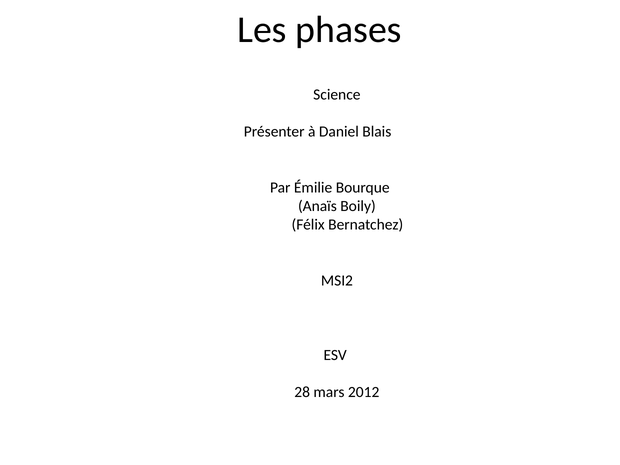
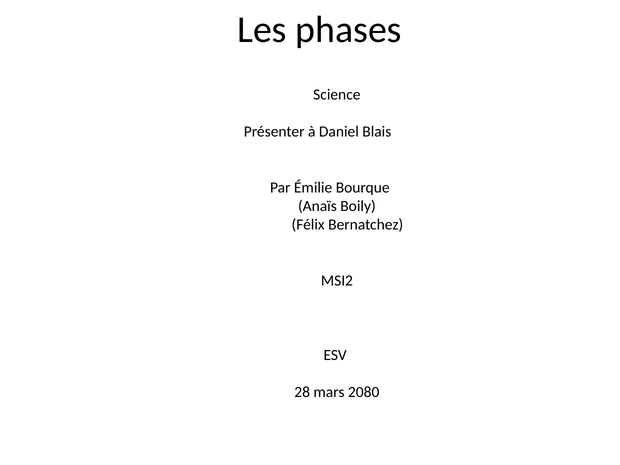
2012: 2012 -> 2080
